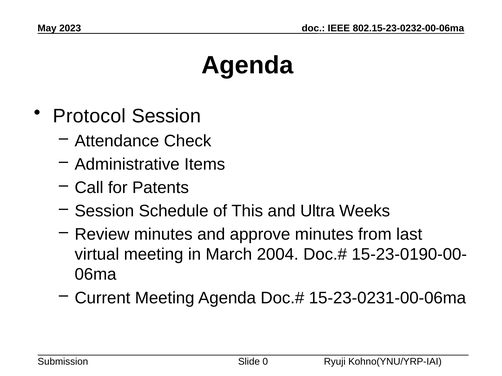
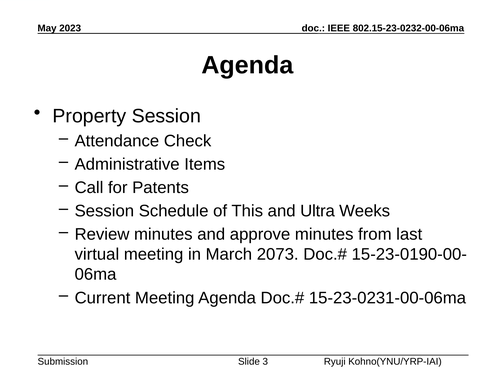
Protocol: Protocol -> Property
2004: 2004 -> 2073
0: 0 -> 3
